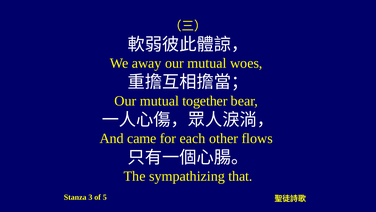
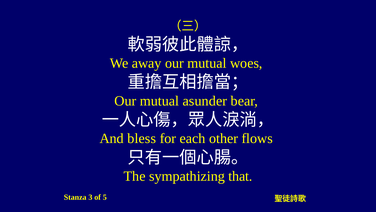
together: together -> asunder
came: came -> bless
